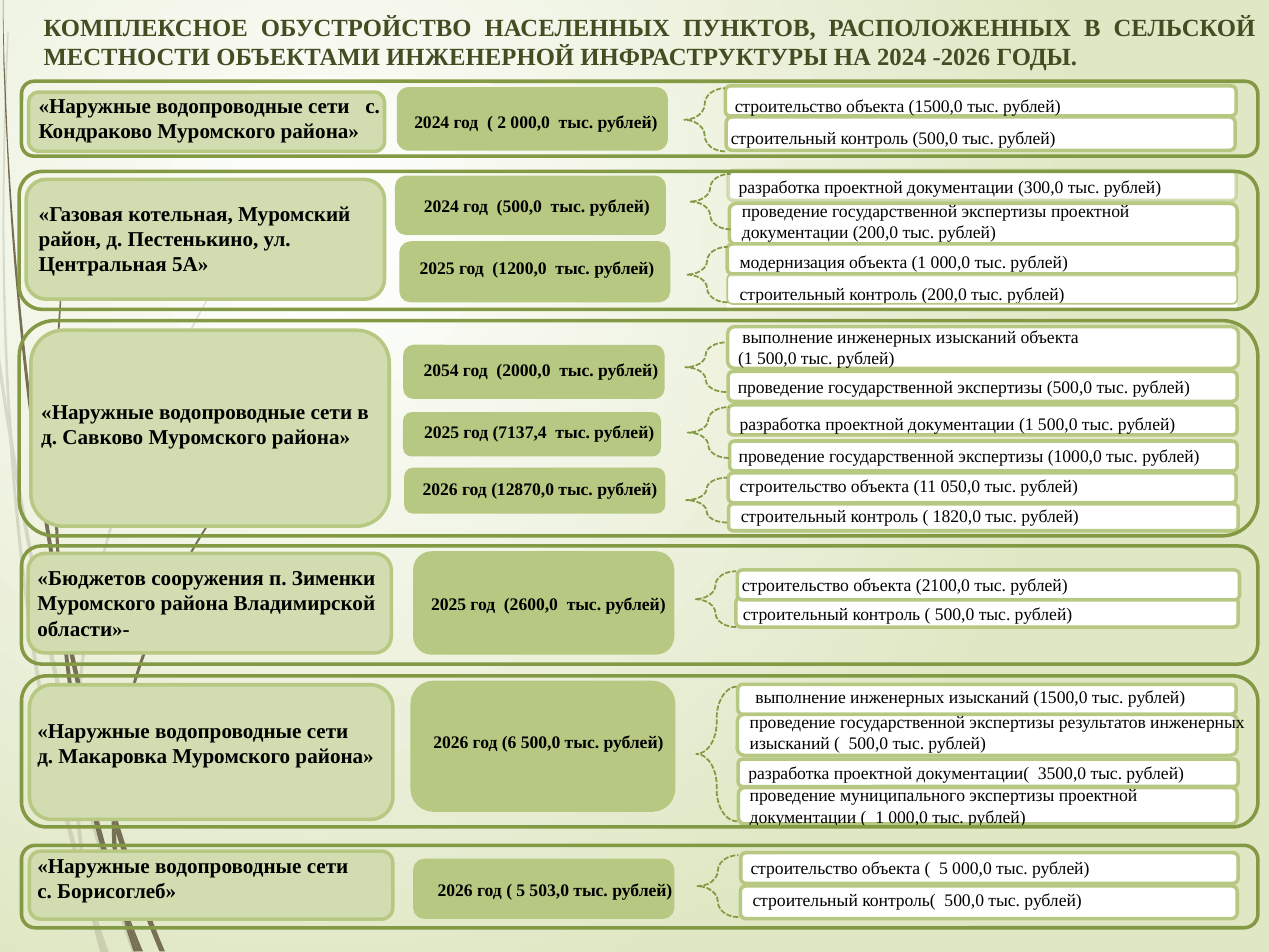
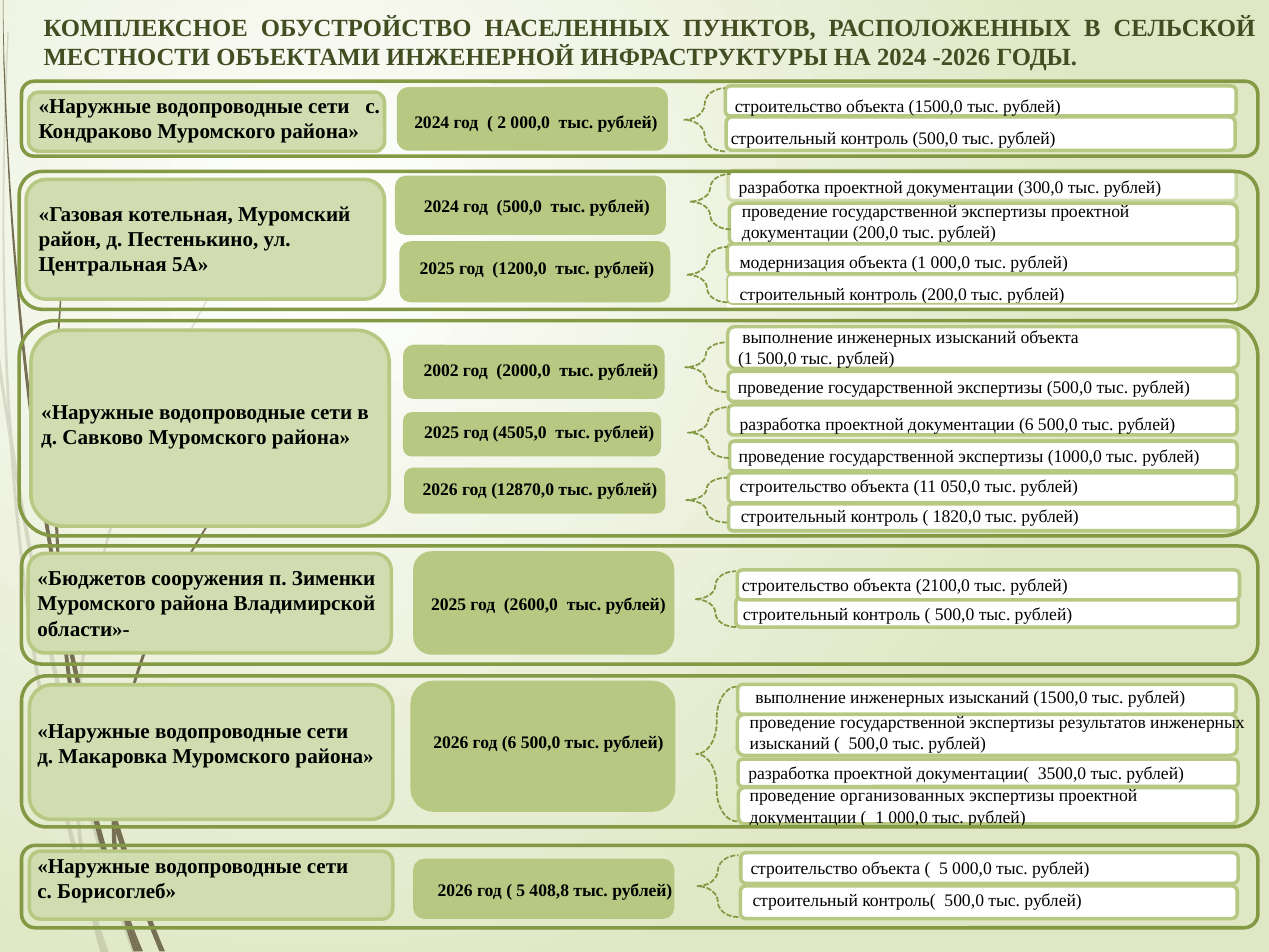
2054: 2054 -> 2002
7137,4: 7137,4 -> 4505,0
документации 1: 1 -> 6
муниципального: муниципального -> организованных
503,0: 503,0 -> 408,8
